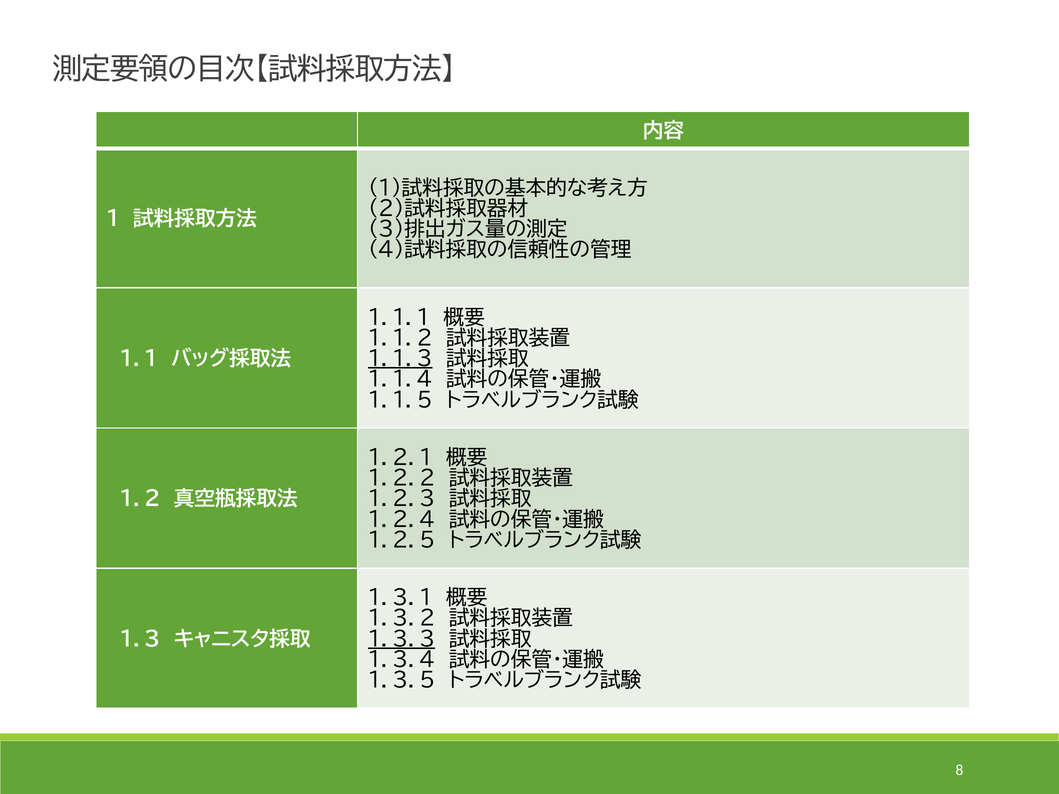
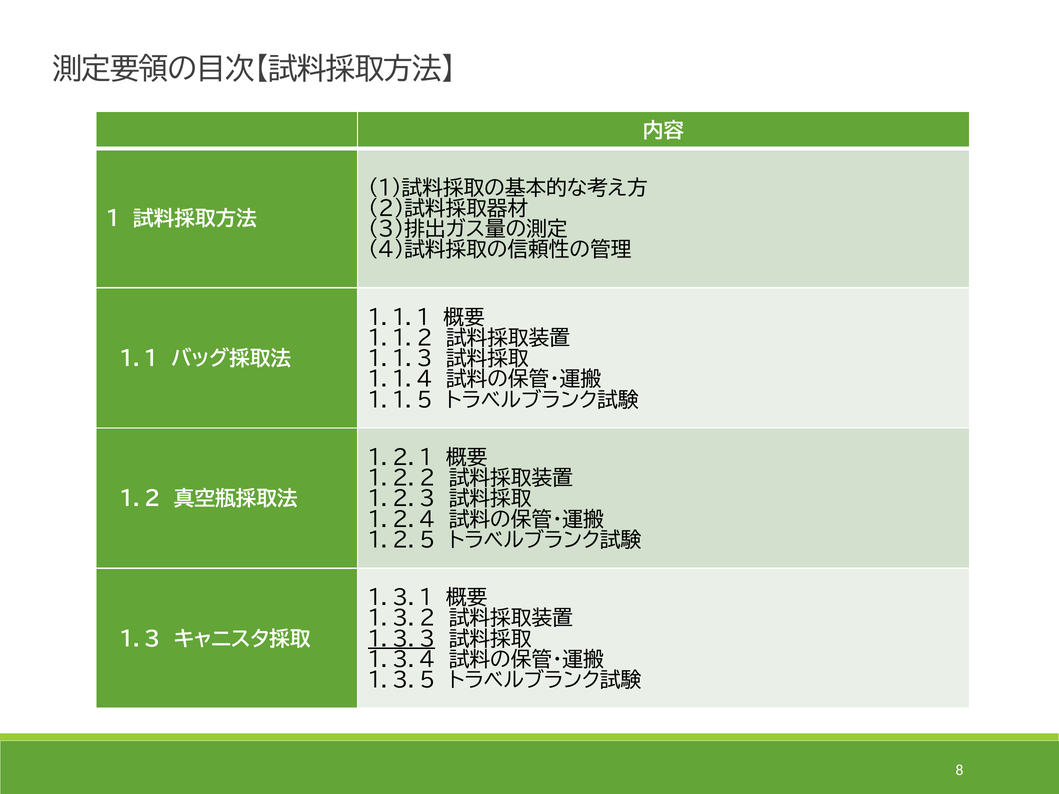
１．１．３ underline: present -> none
